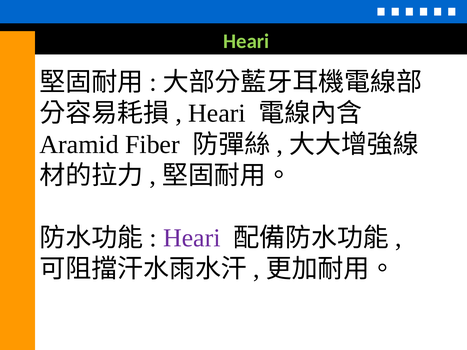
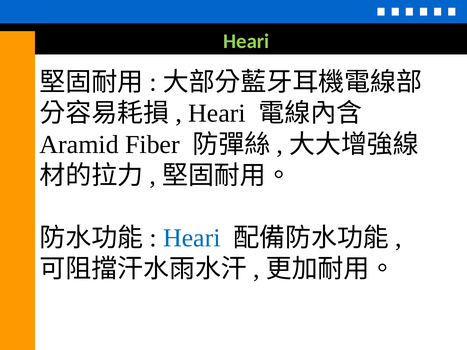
Heari at (192, 238) colour: purple -> blue
